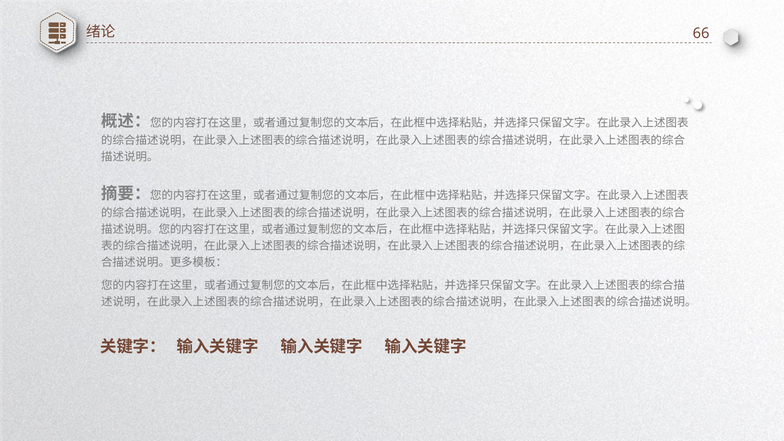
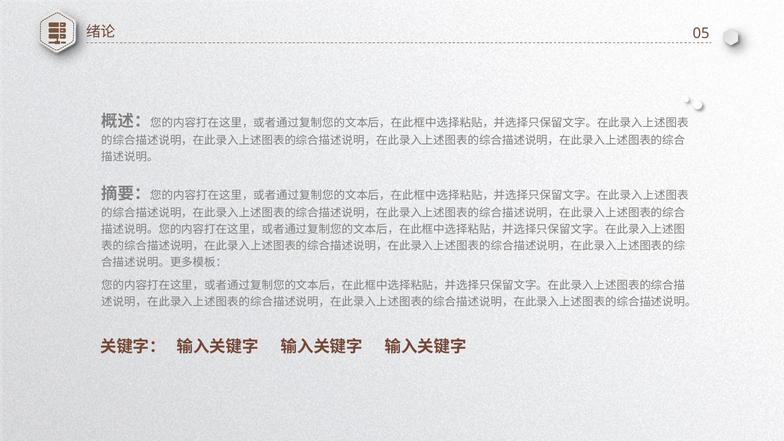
66: 66 -> 05
